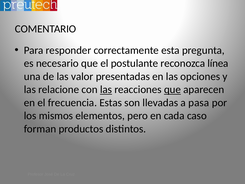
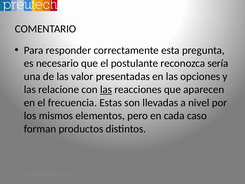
línea: línea -> sería
que at (172, 89) underline: present -> none
pasa: pasa -> nivel
